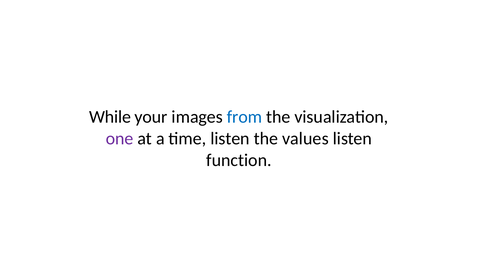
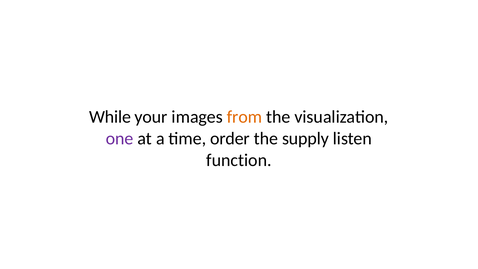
from colour: blue -> orange
time listen: listen -> order
values: values -> supply
